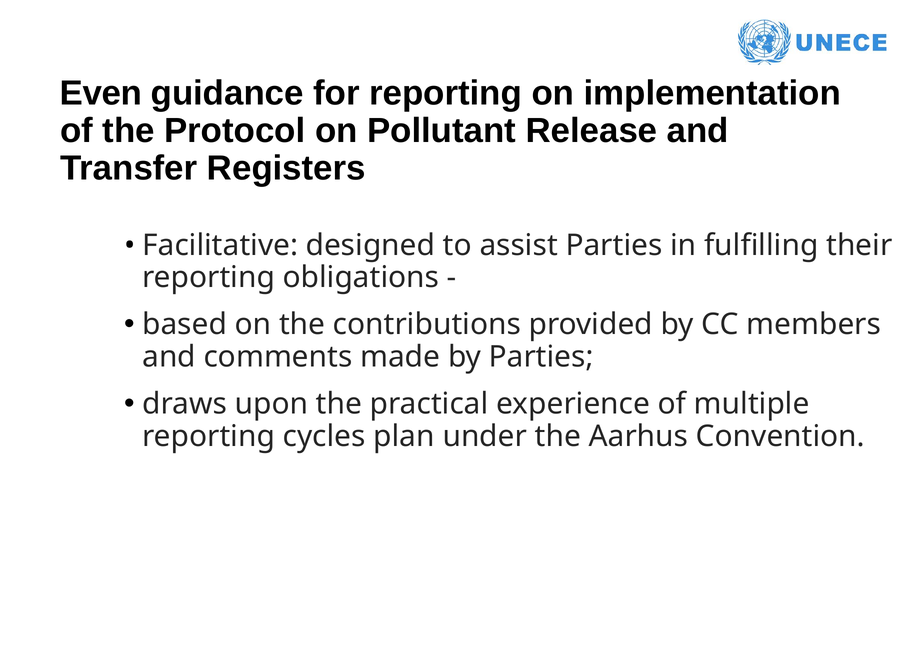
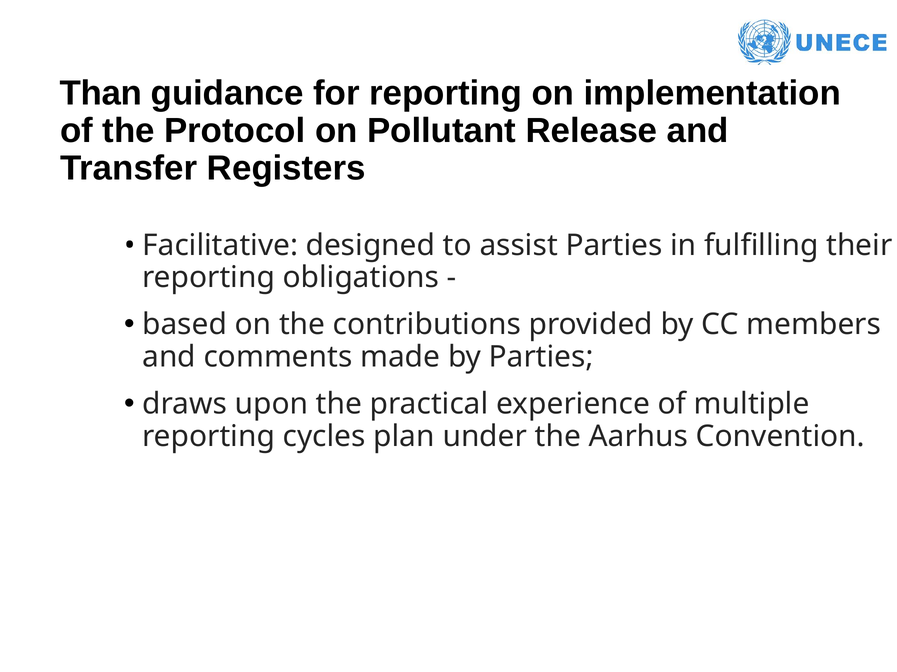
Even: Even -> Than
